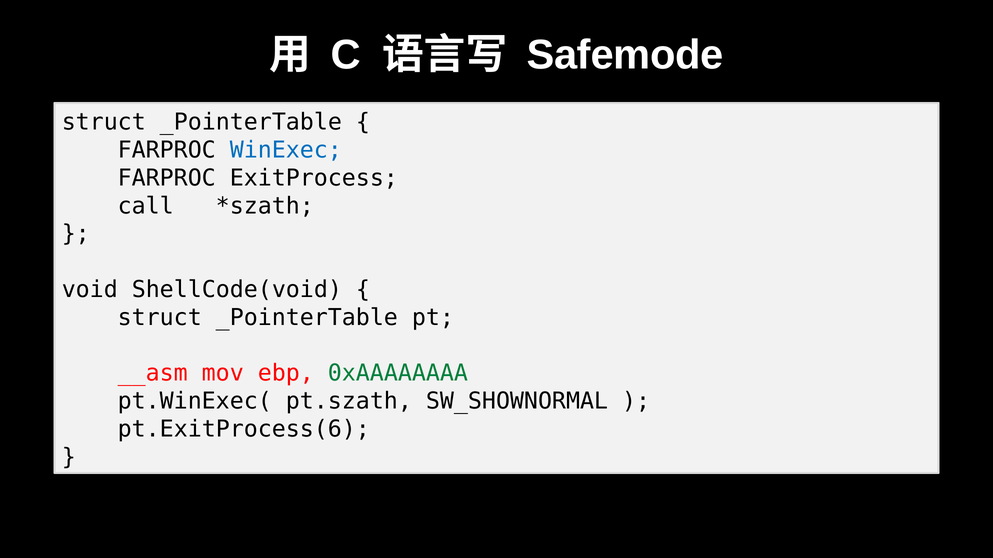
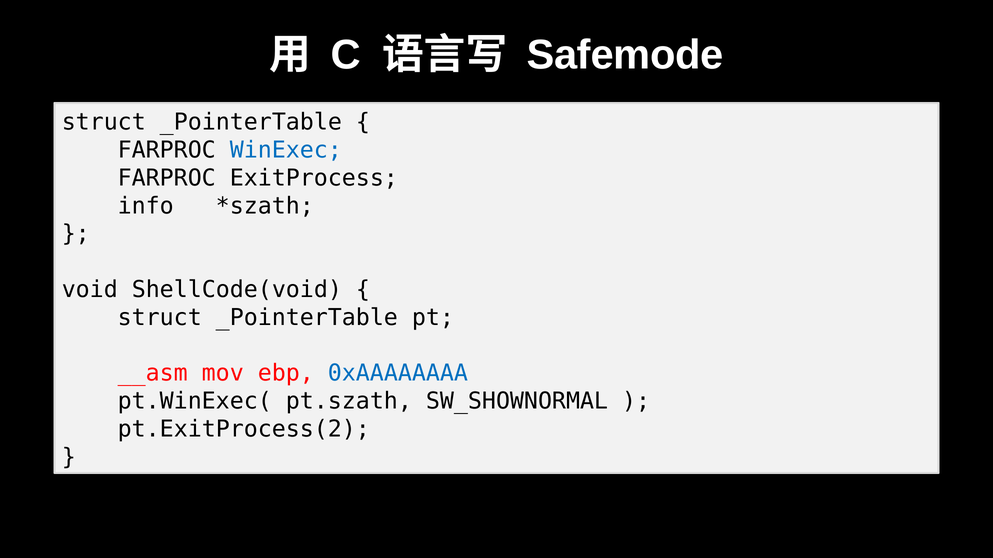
call: call -> info
0xAAAAAAAA colour: green -> blue
pt.ExitProcess(6: pt.ExitProcess(6 -> pt.ExitProcess(2
